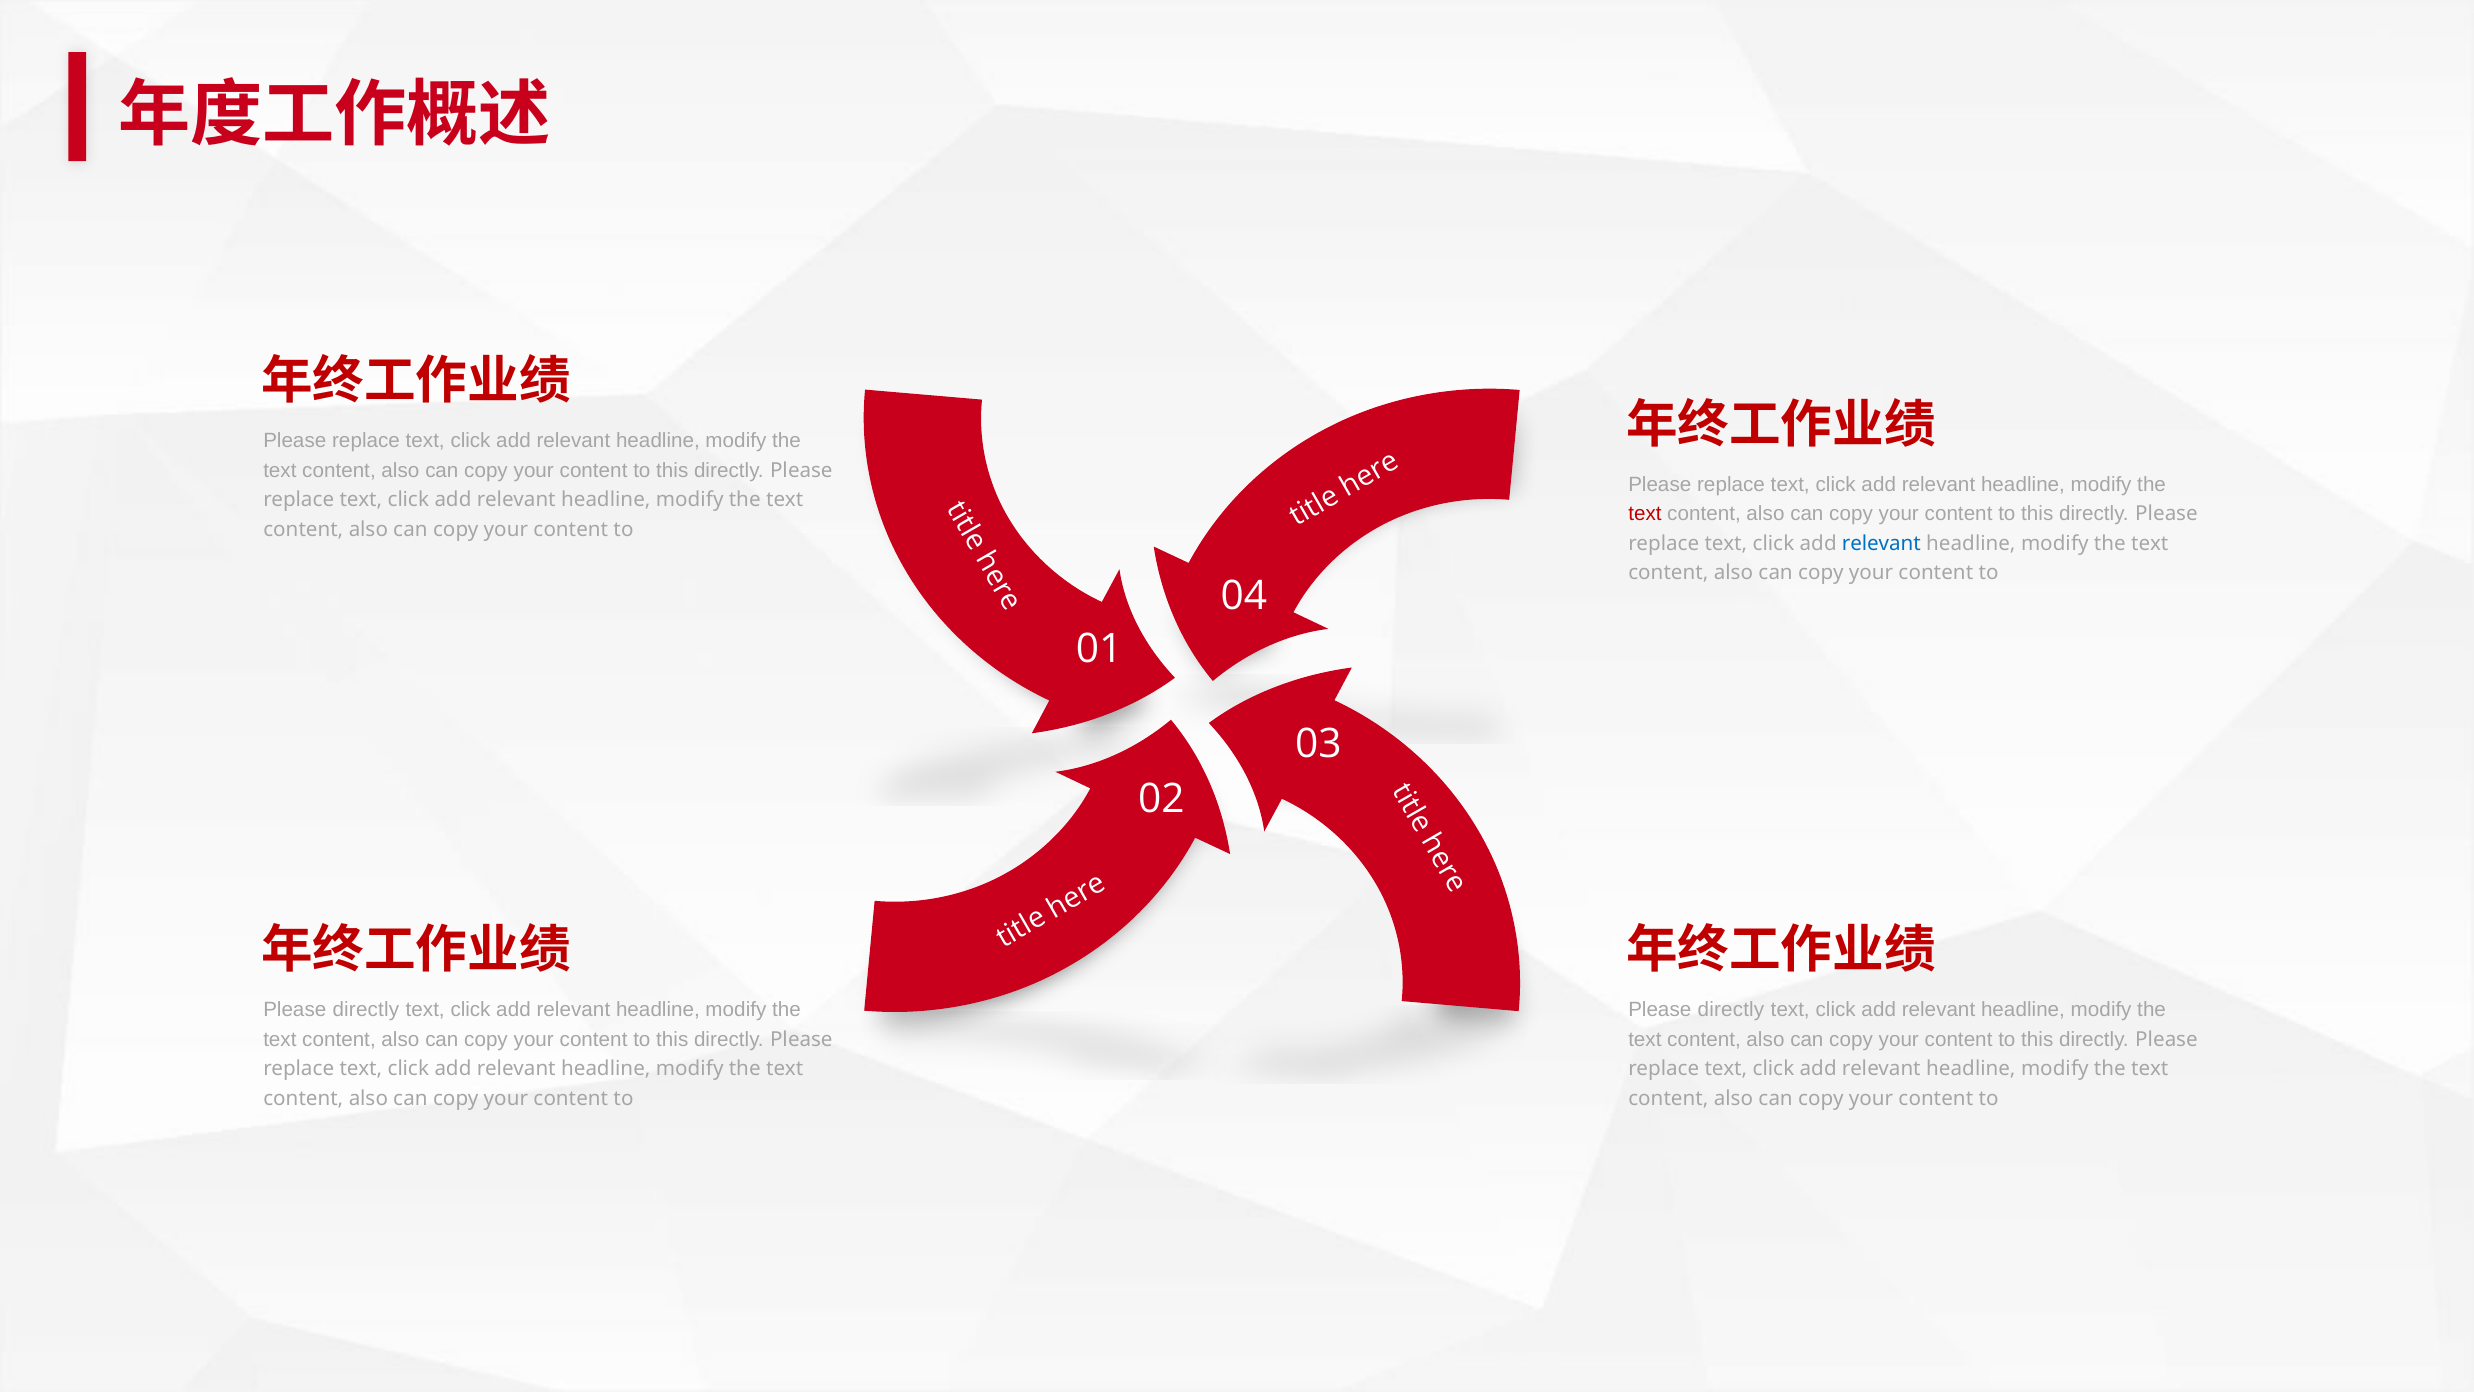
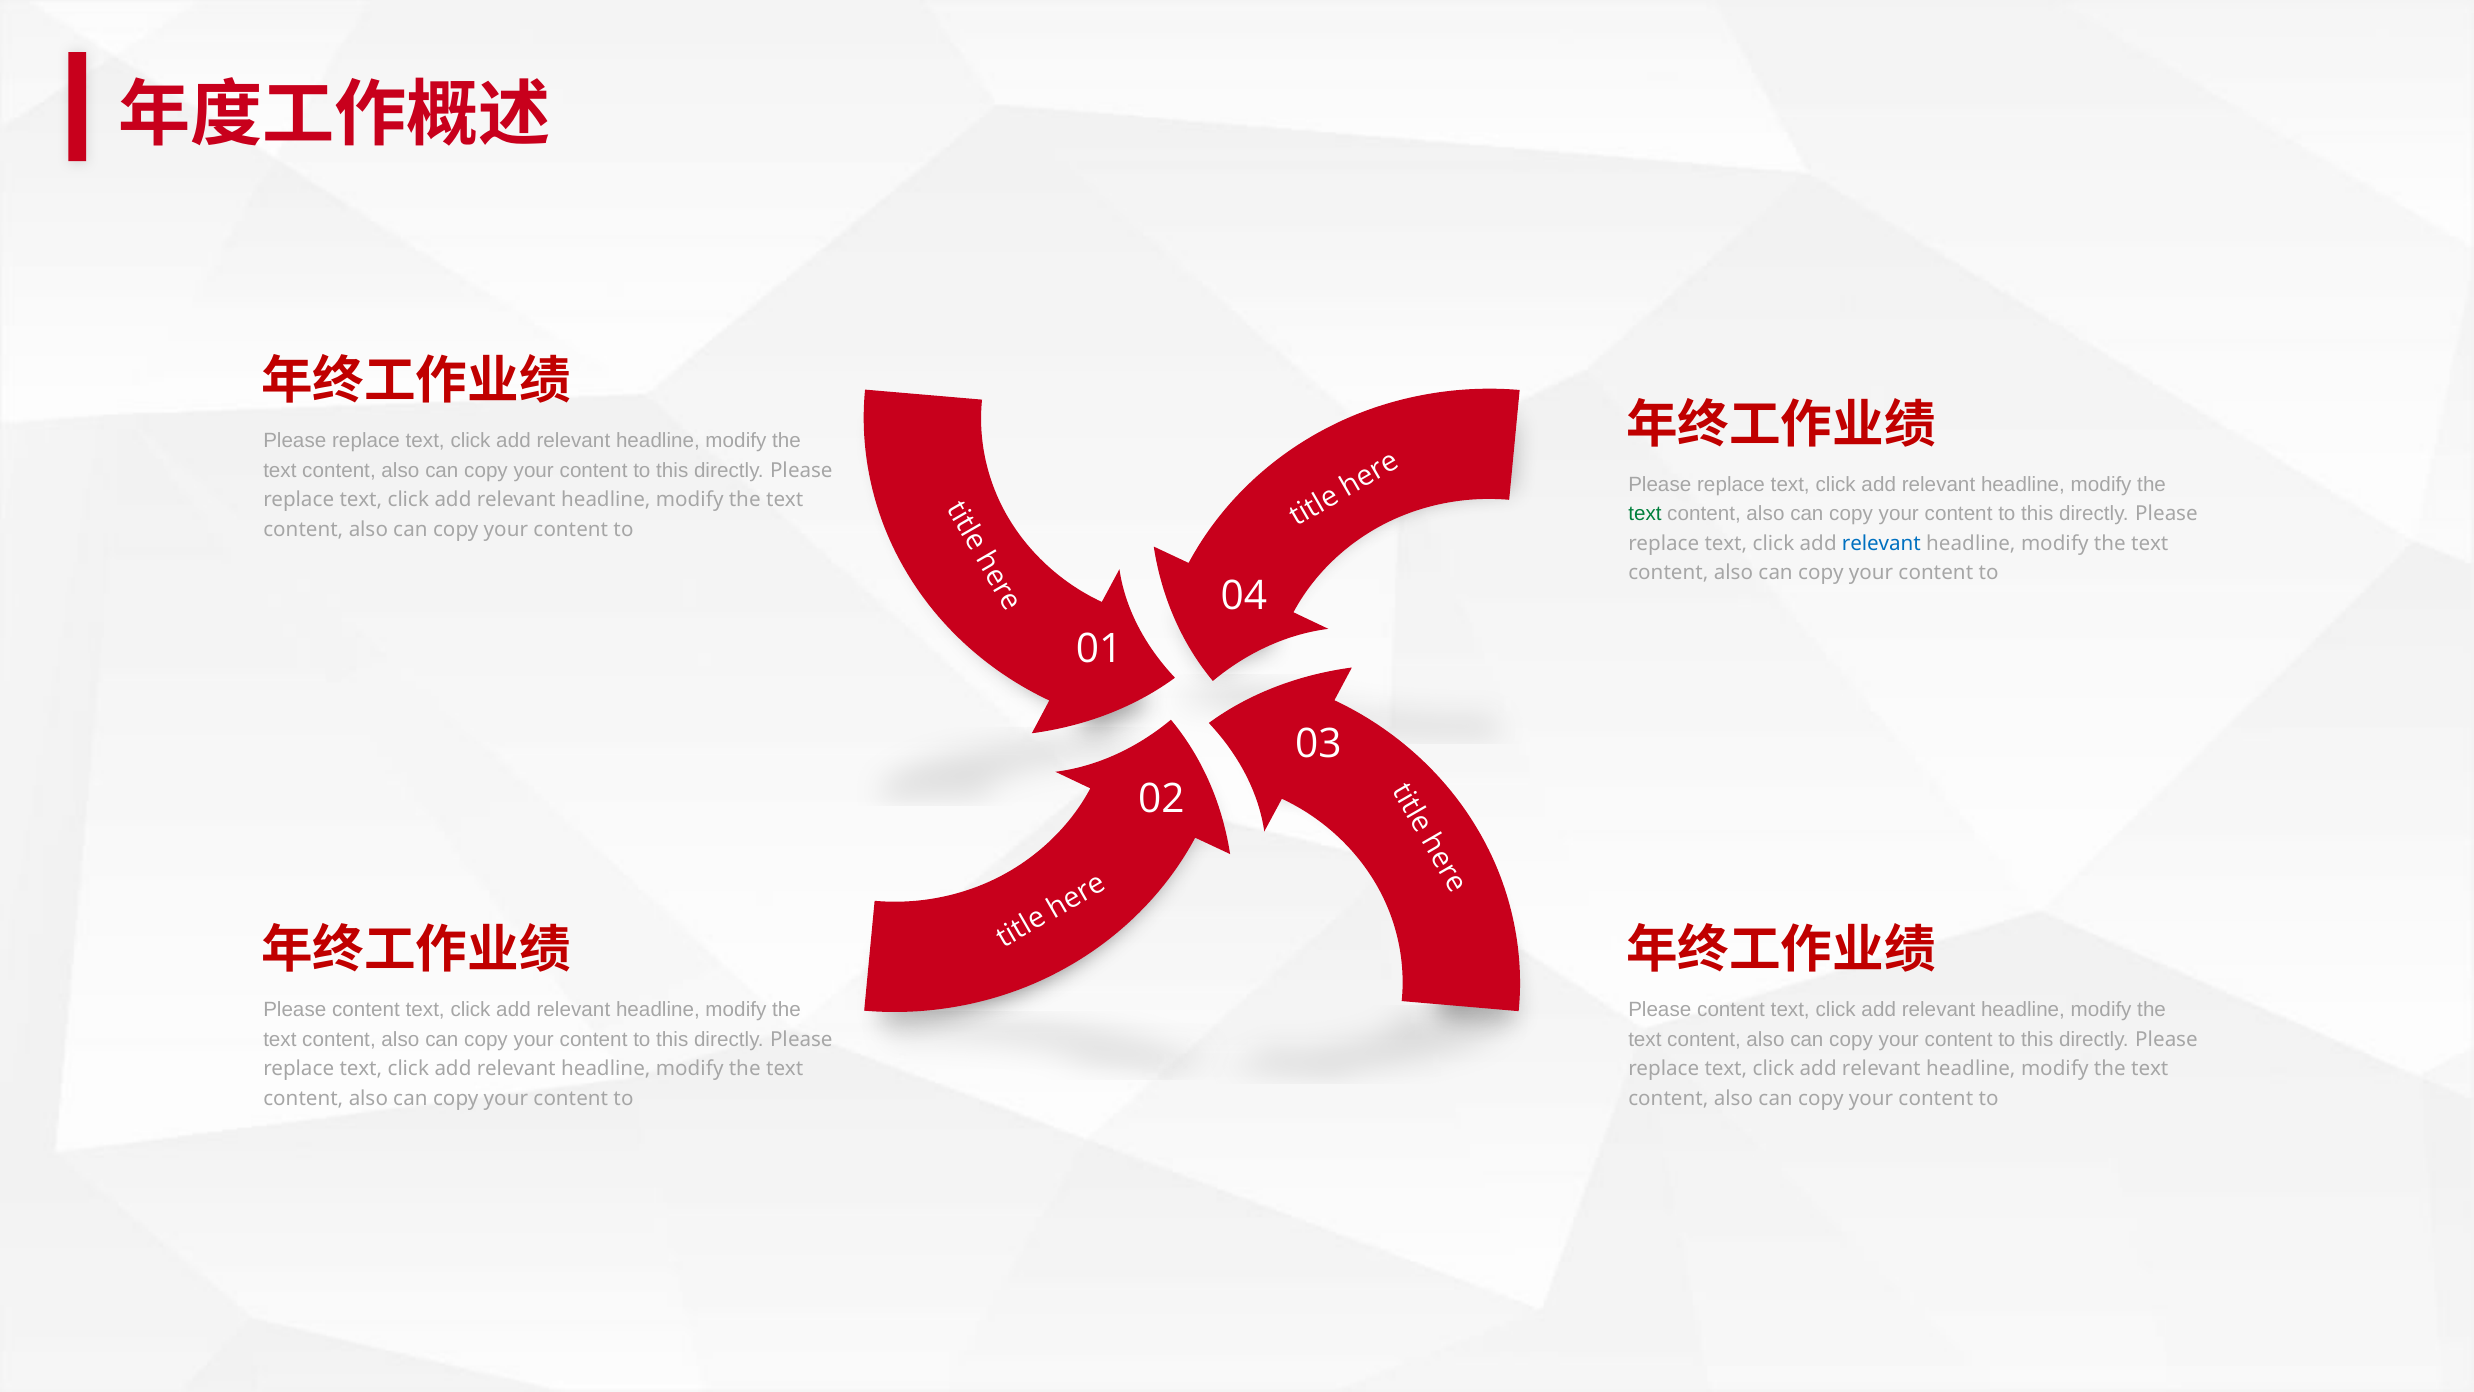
text at (1645, 514) colour: red -> green
directly at (366, 1010): directly -> content
directly at (1731, 1010): directly -> content
